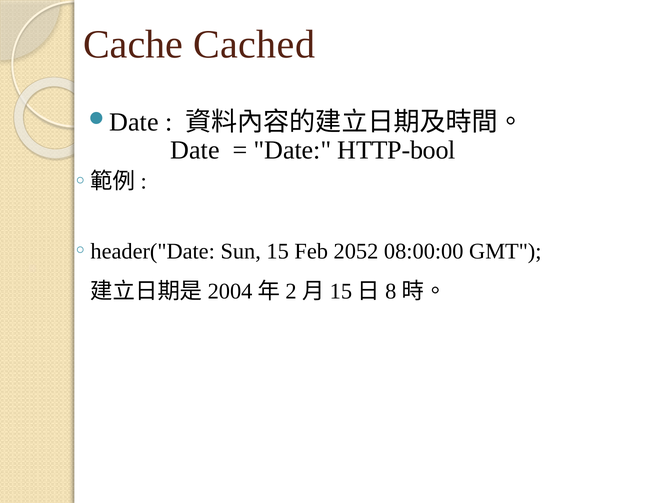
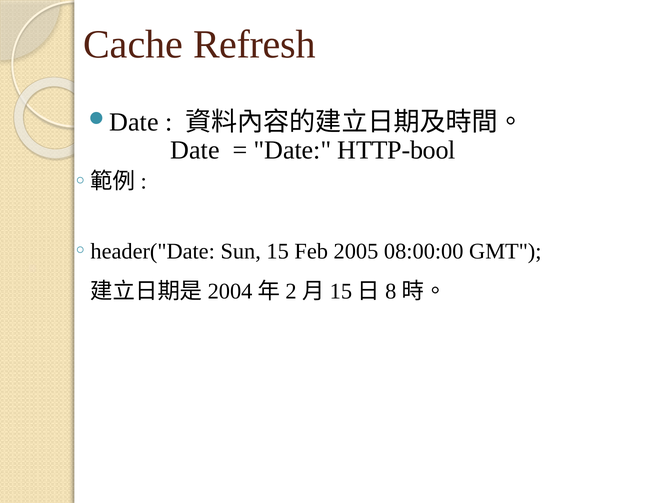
Cached: Cached -> Refresh
2052: 2052 -> 2005
